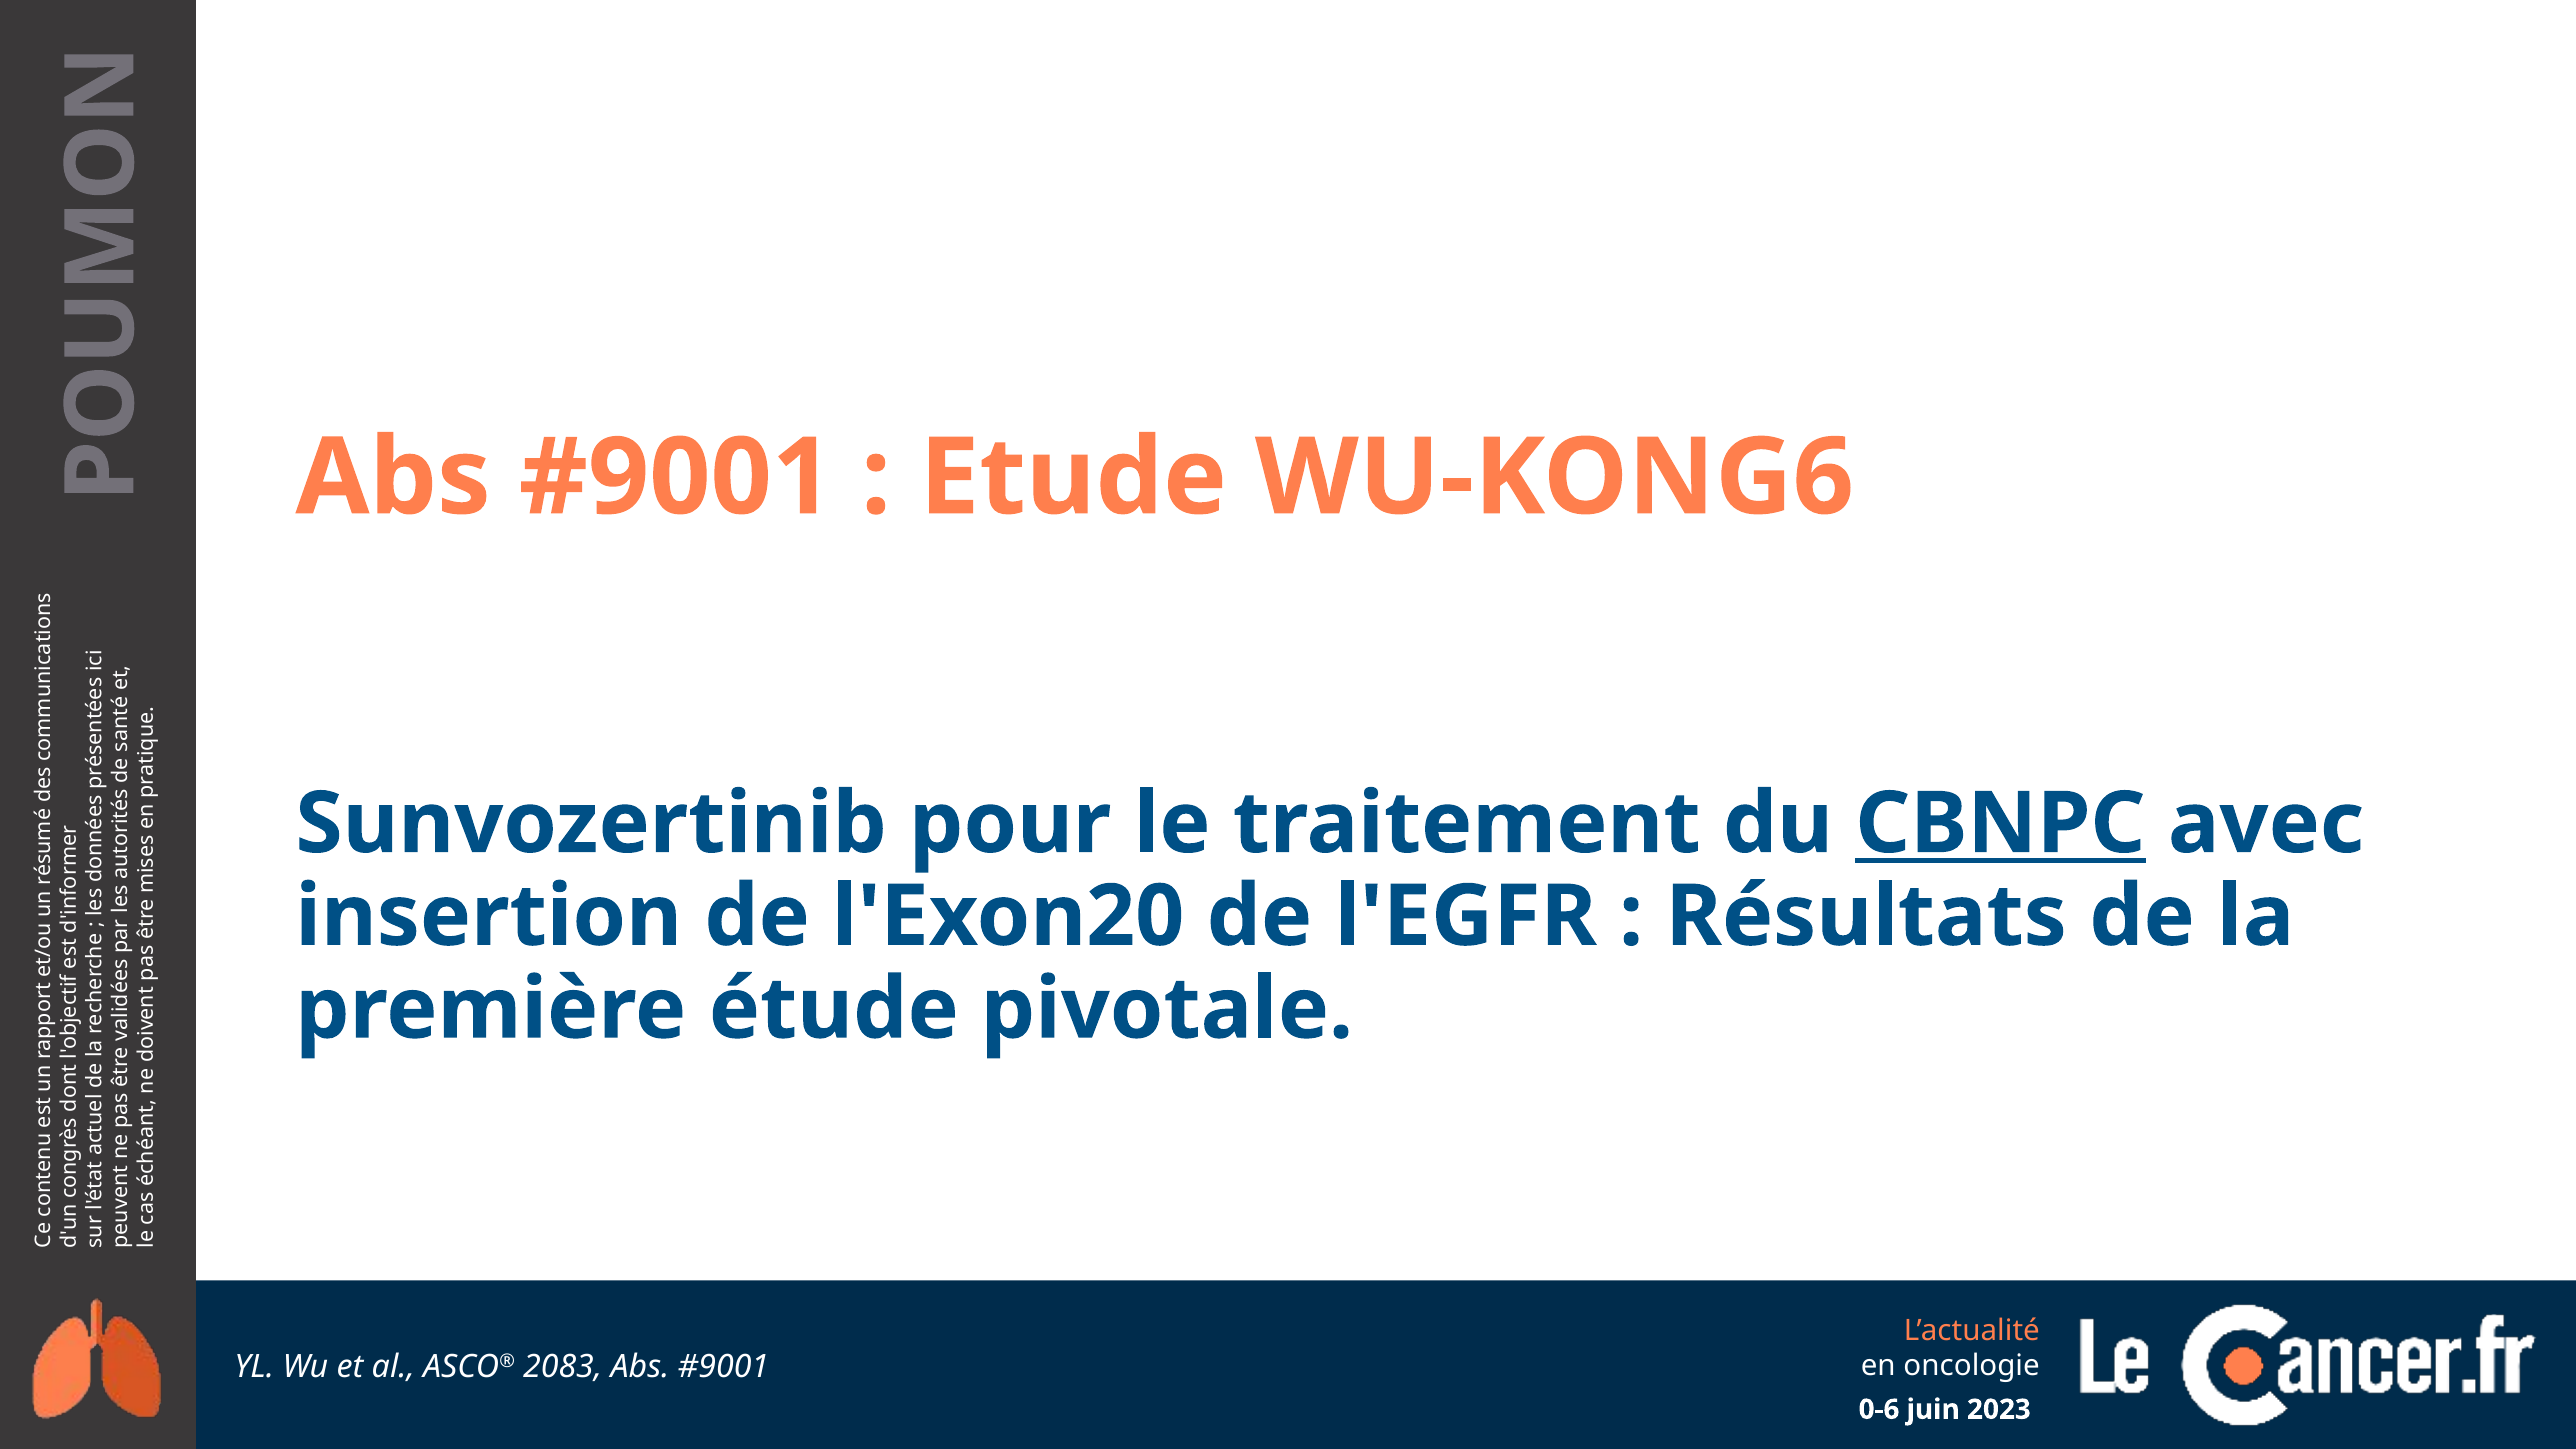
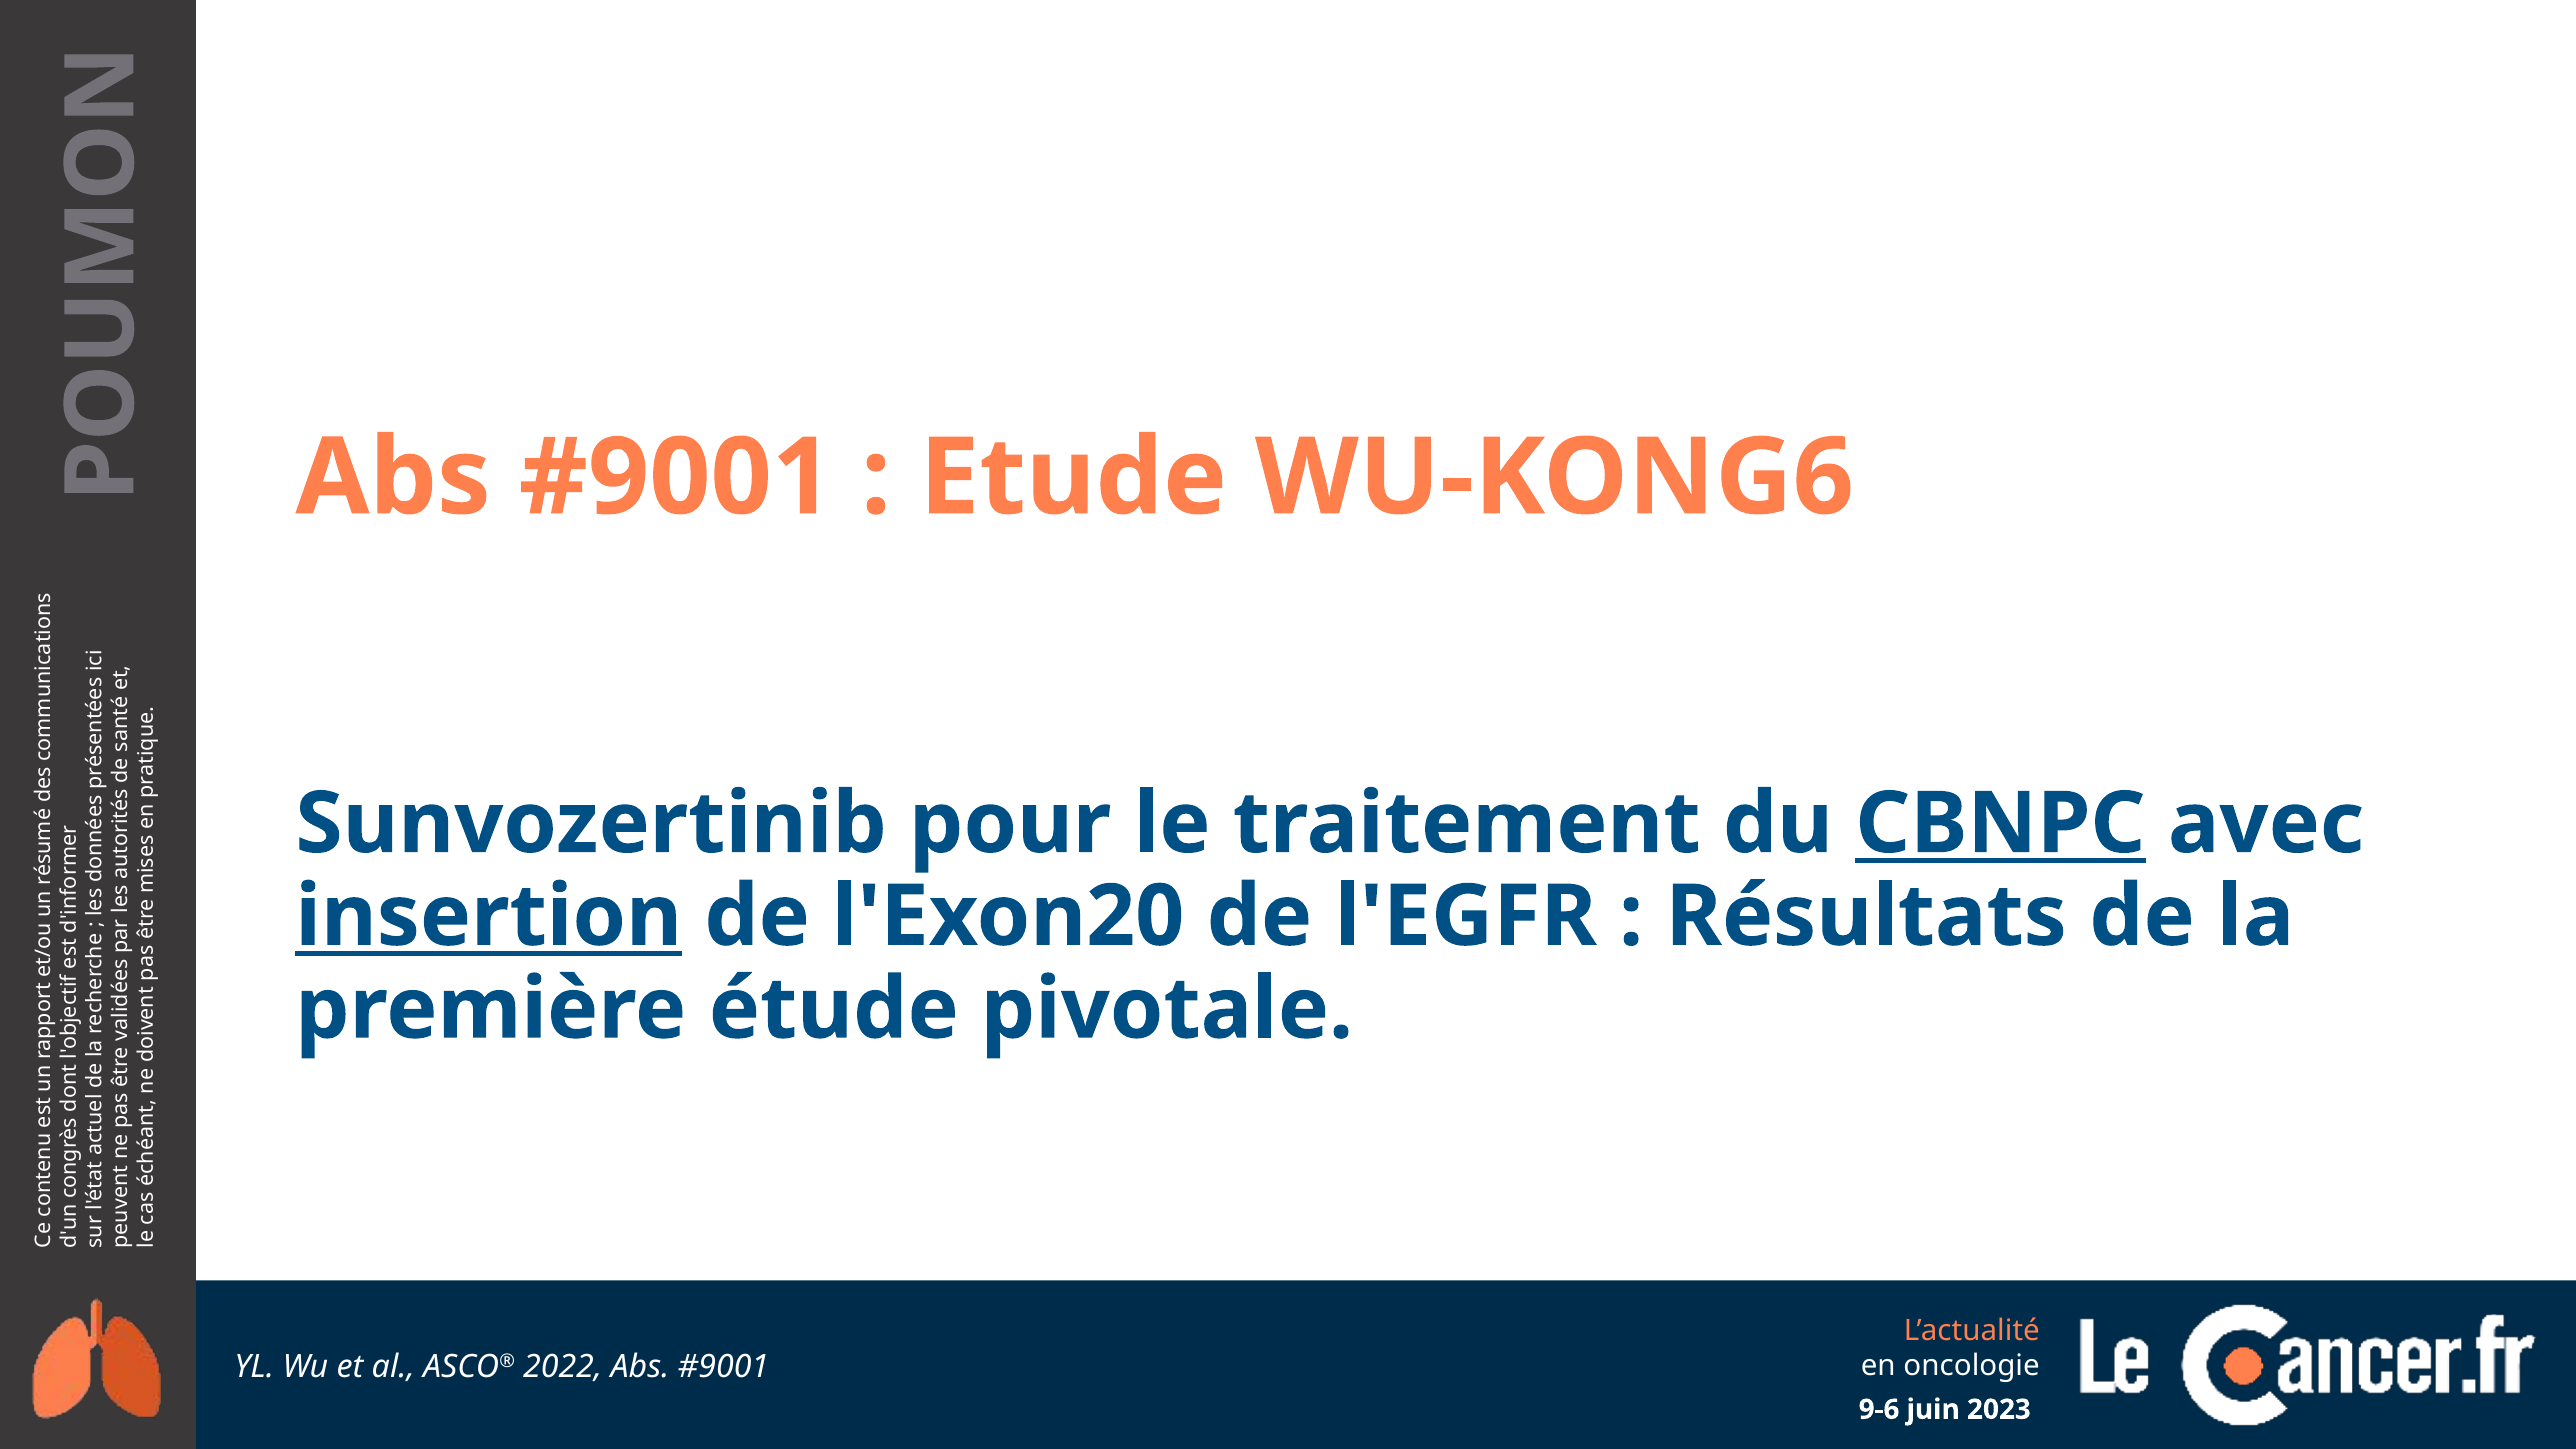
insertion underline: none -> present
2083: 2083 -> 2022
0-6: 0-6 -> 9-6
